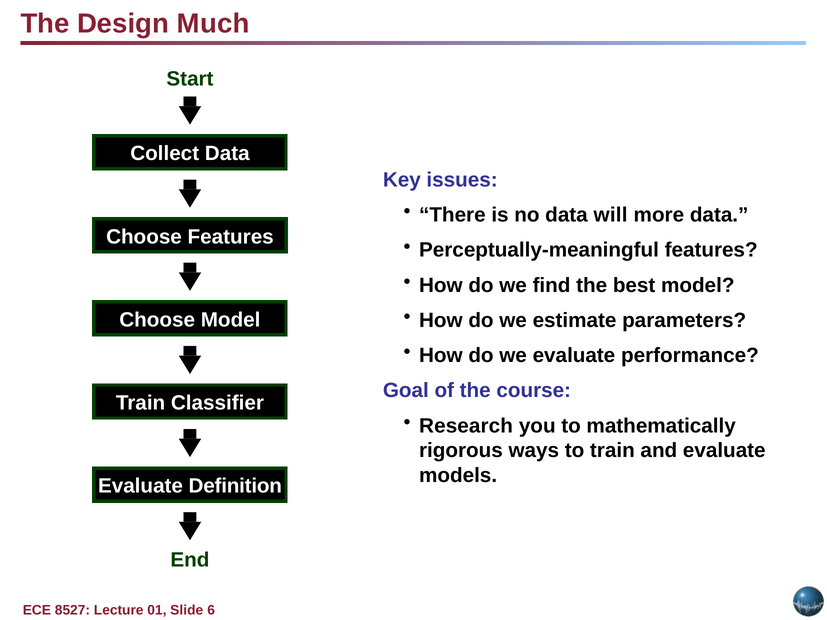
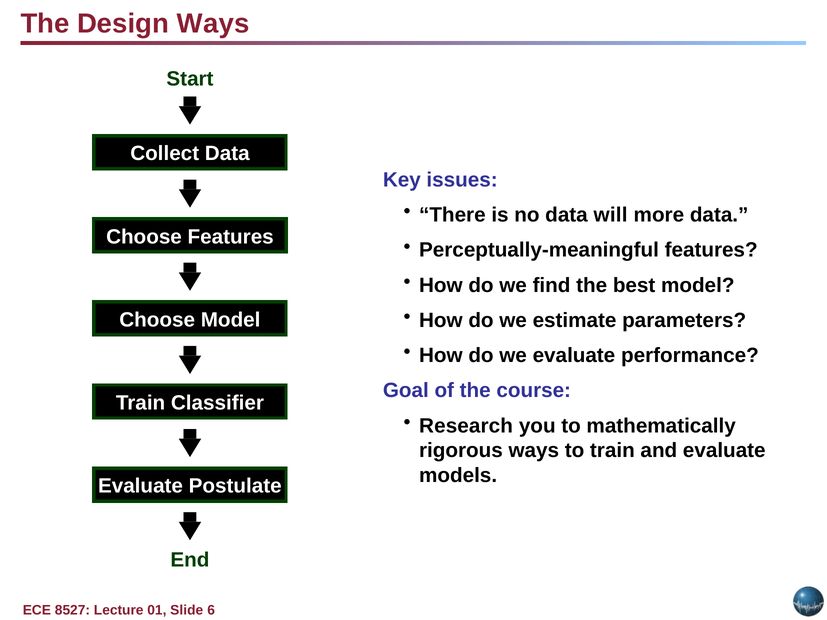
Design Much: Much -> Ways
Definition: Definition -> Postulate
